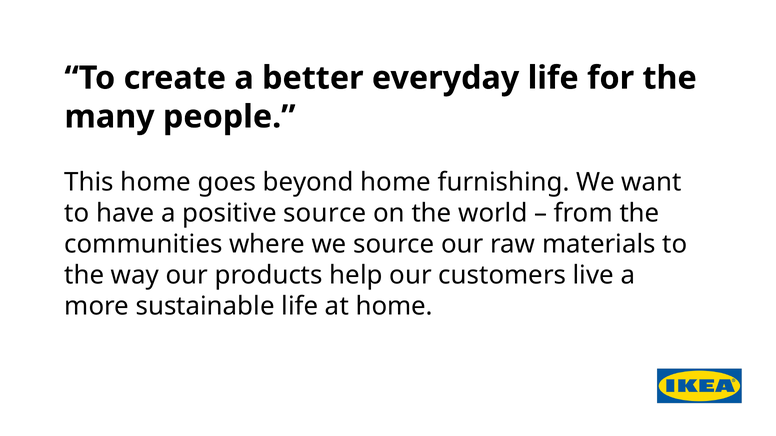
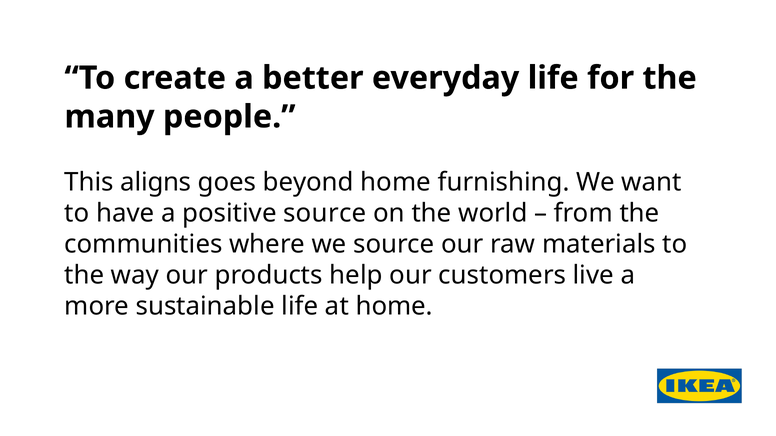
This home: home -> aligns
